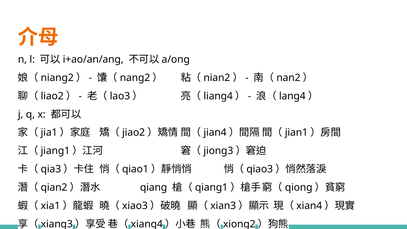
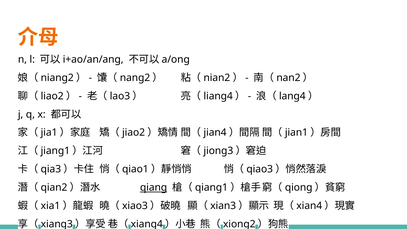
qiang underline: none -> present
